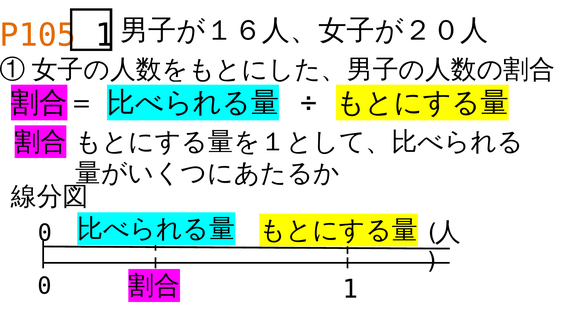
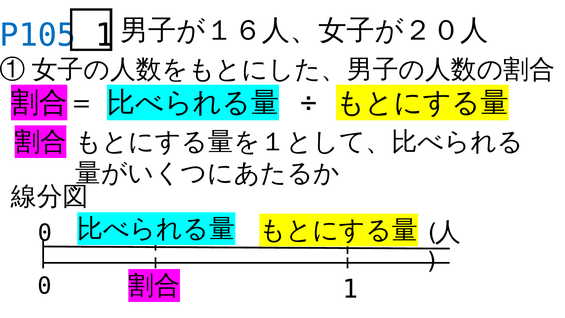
P105 colour: orange -> blue
